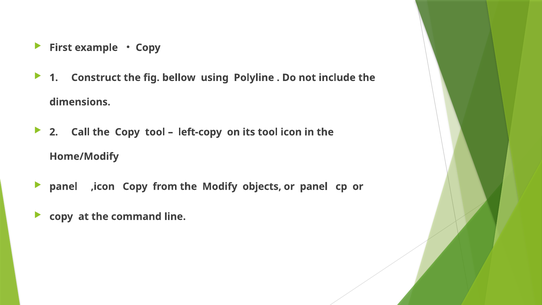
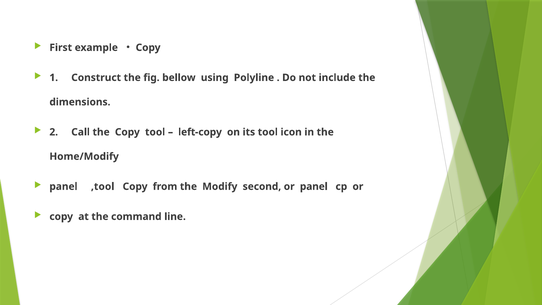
,icon: ,icon -> ,tool
objects: objects -> second
